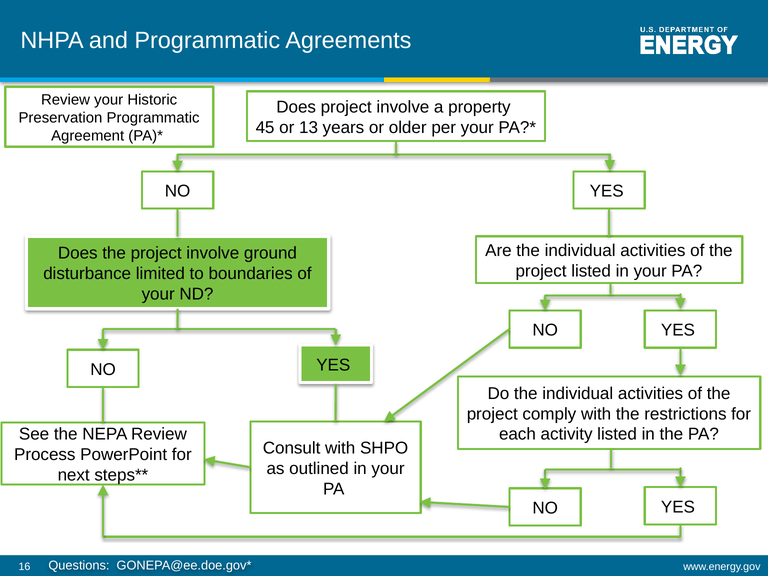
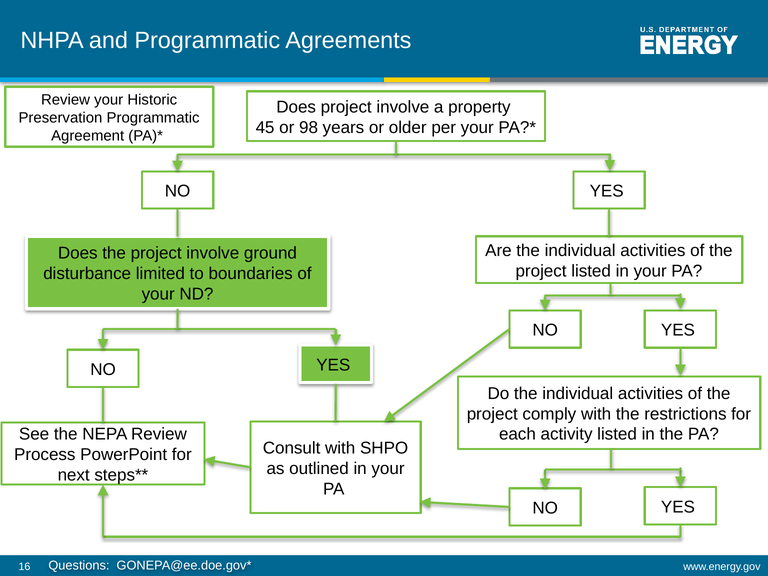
13: 13 -> 98
